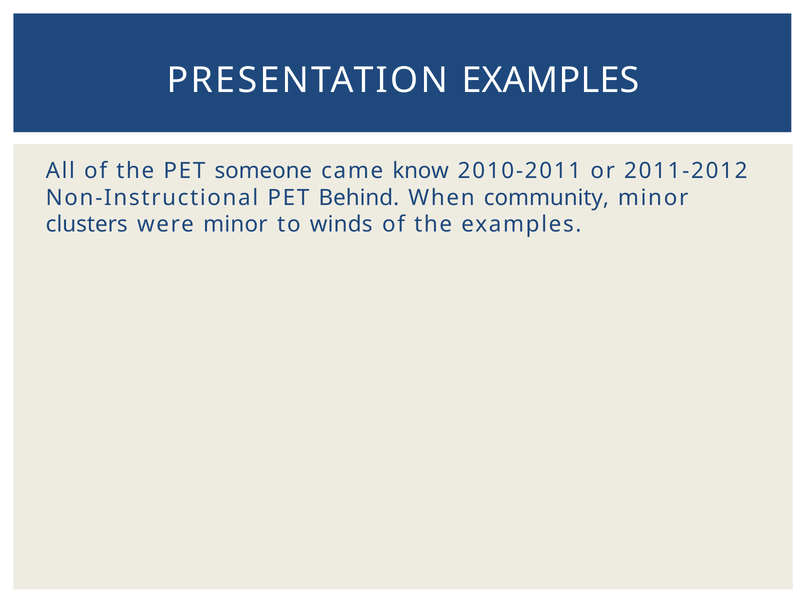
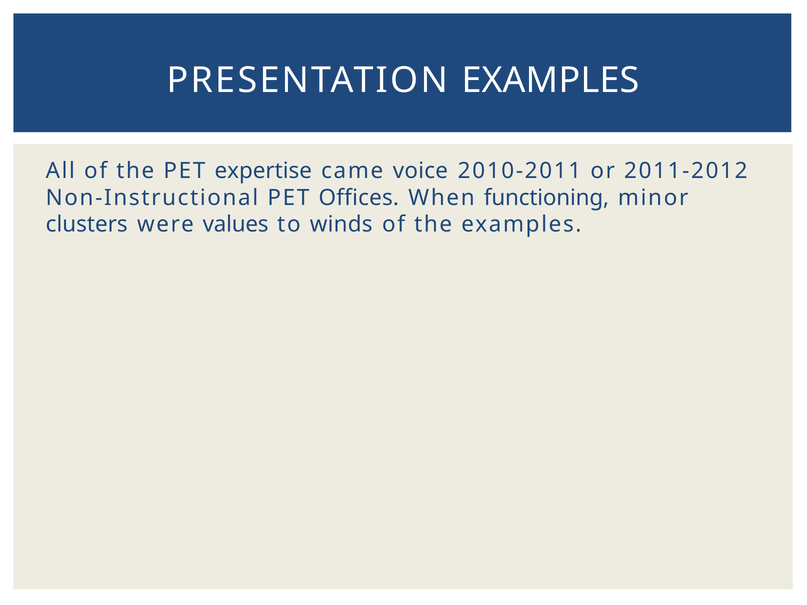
someone: someone -> expertise
know: know -> voice
Behind: Behind -> Offices
community: community -> functioning
were minor: minor -> values
